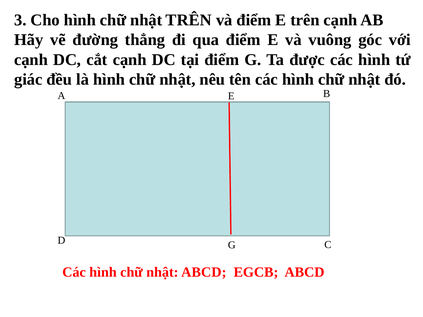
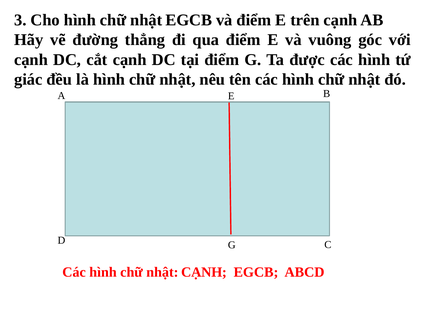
nhật TRÊN: TRÊN -> EGCB
nhật ABCD: ABCD -> CẠNH
